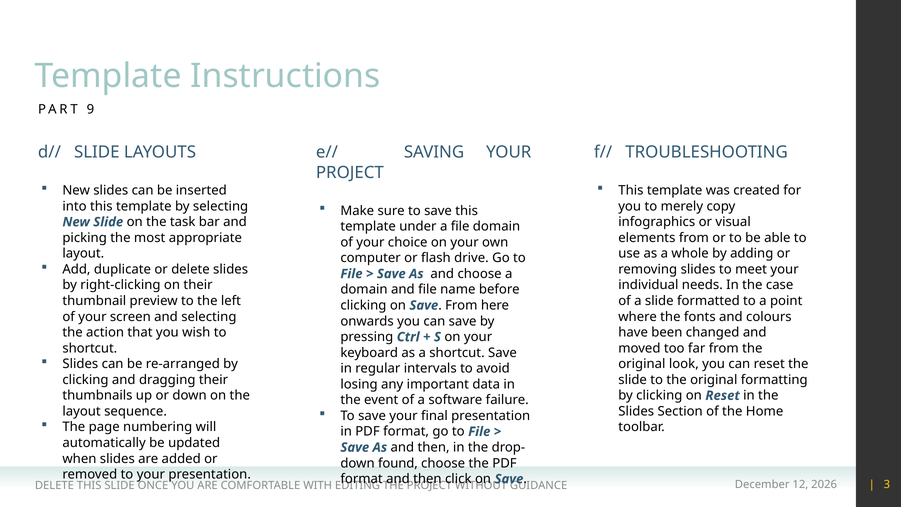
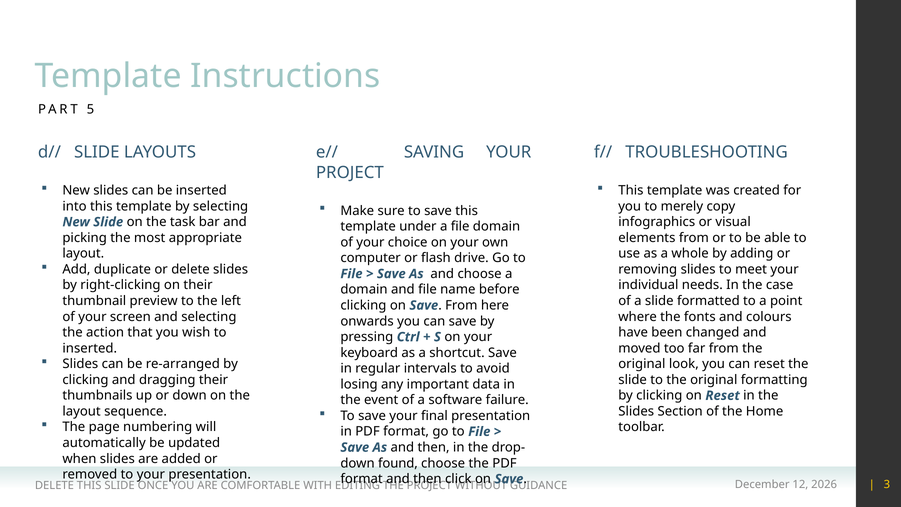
9: 9 -> 5
shortcut at (90, 348): shortcut -> inserted
